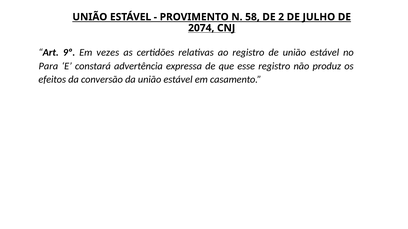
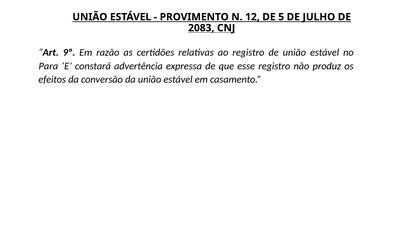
58: 58 -> 12
2: 2 -> 5
2074: 2074 -> 2083
vezes: vezes -> razão
